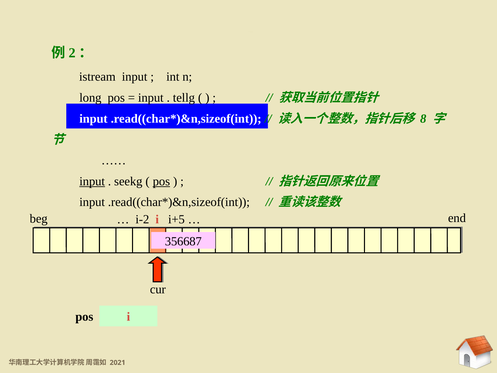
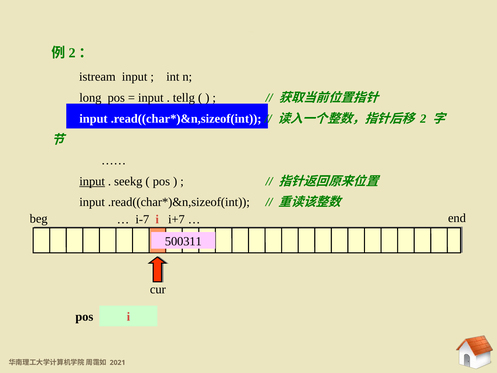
8: 8 -> 2
pos at (161, 181) underline: present -> none
i-2: i-2 -> i-7
i+5: i+5 -> i+7
356687: 356687 -> 500311
